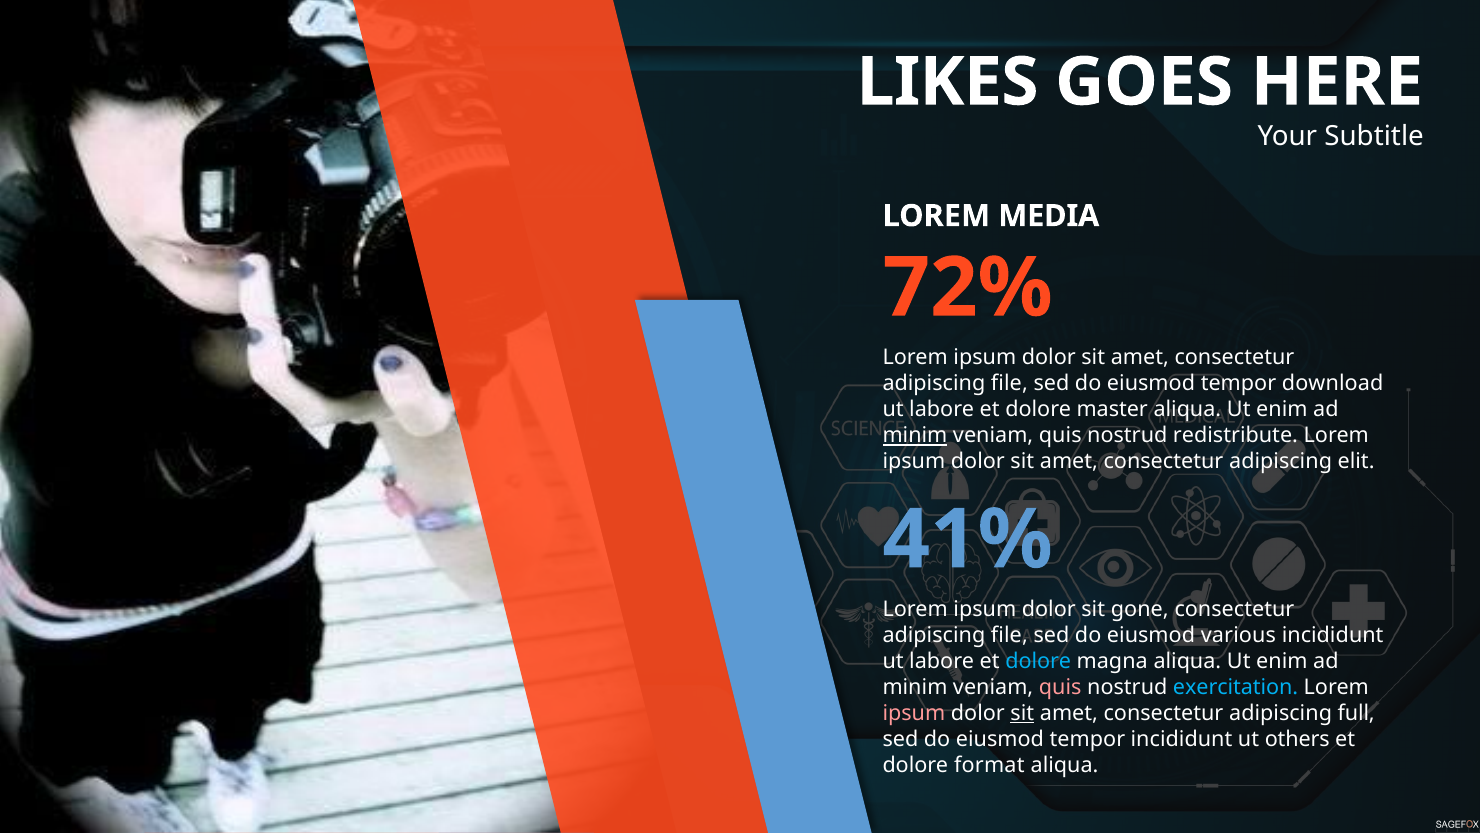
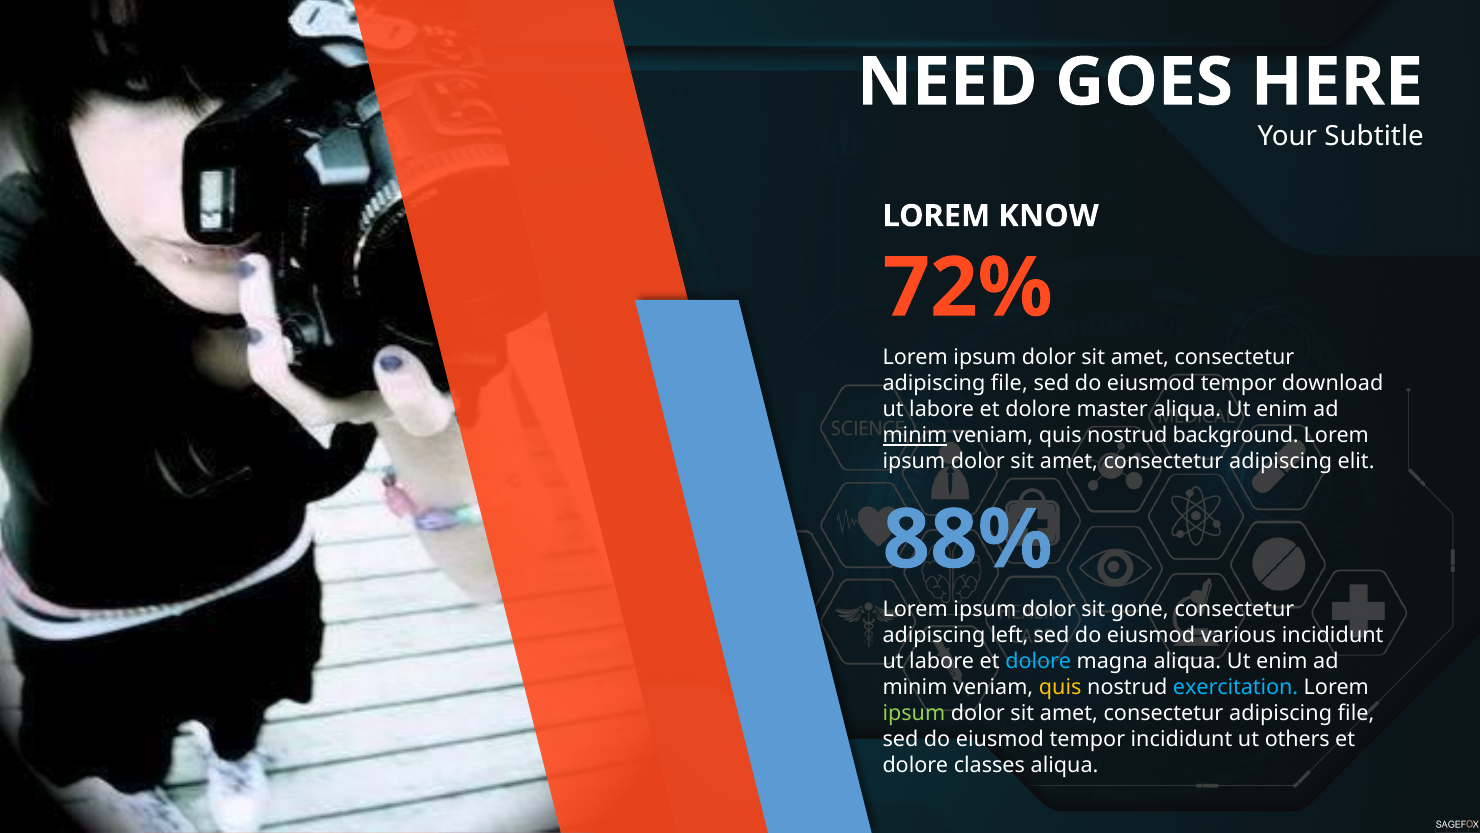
LIKES: LIKES -> NEED
MEDIA: MEDIA -> KNOW
redistribute: redistribute -> background
41%: 41% -> 88%
file at (1009, 635): file -> left
quis at (1060, 687) colour: pink -> yellow
ipsum at (914, 713) colour: pink -> light green
sit at (1022, 713) underline: present -> none
full at (1356, 713): full -> file
format: format -> classes
